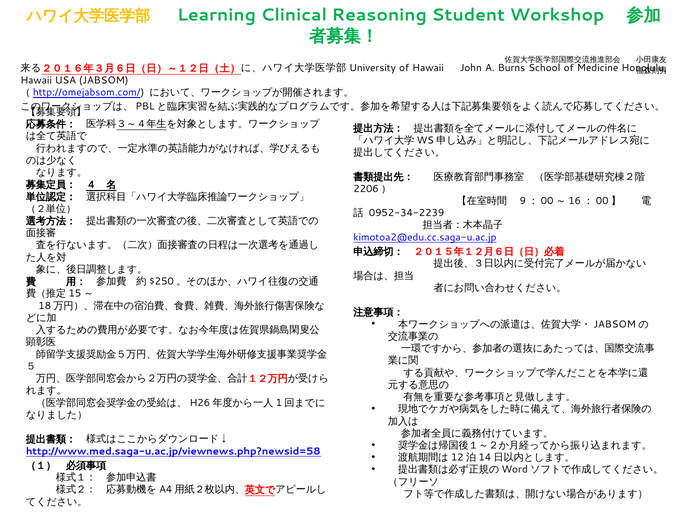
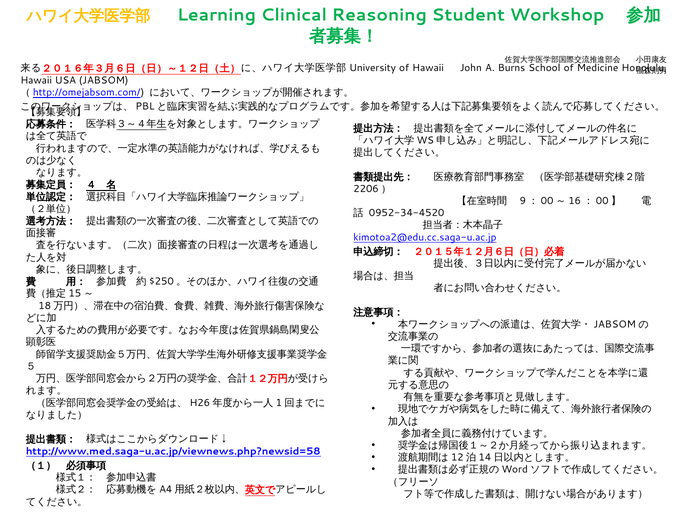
0952-34-2239: 0952-34-2239 -> 0952-34-4520
